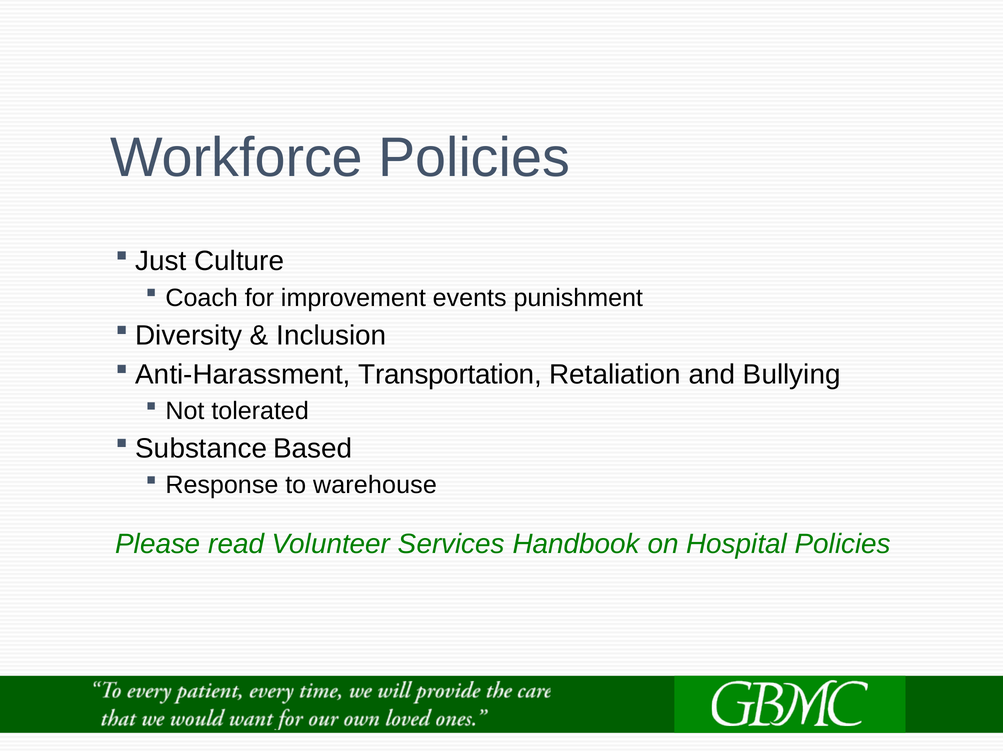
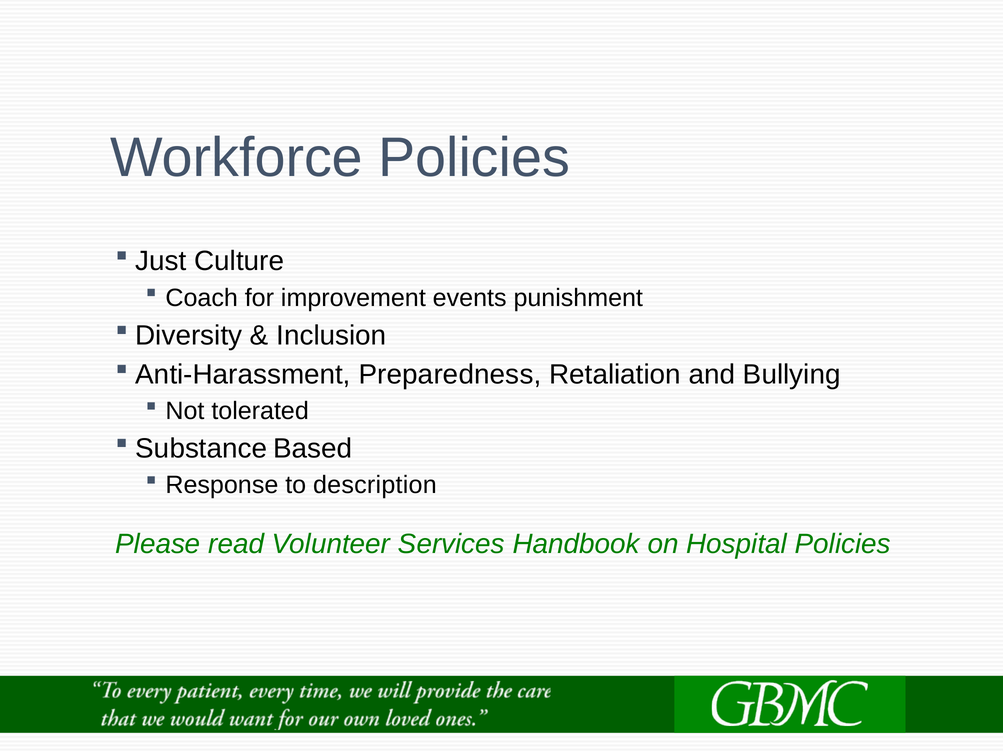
Transportation: Transportation -> Preparedness
warehouse: warehouse -> description
